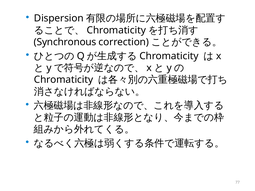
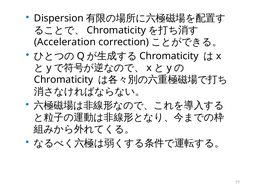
Synchronous: Synchronous -> Acceleration
